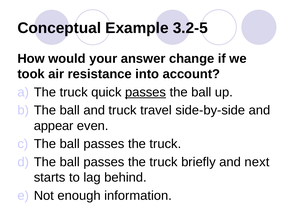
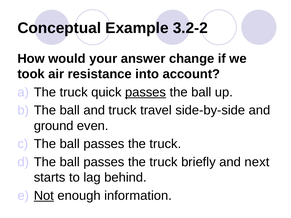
3.2-5: 3.2-5 -> 3.2-2
appear: appear -> ground
Not underline: none -> present
